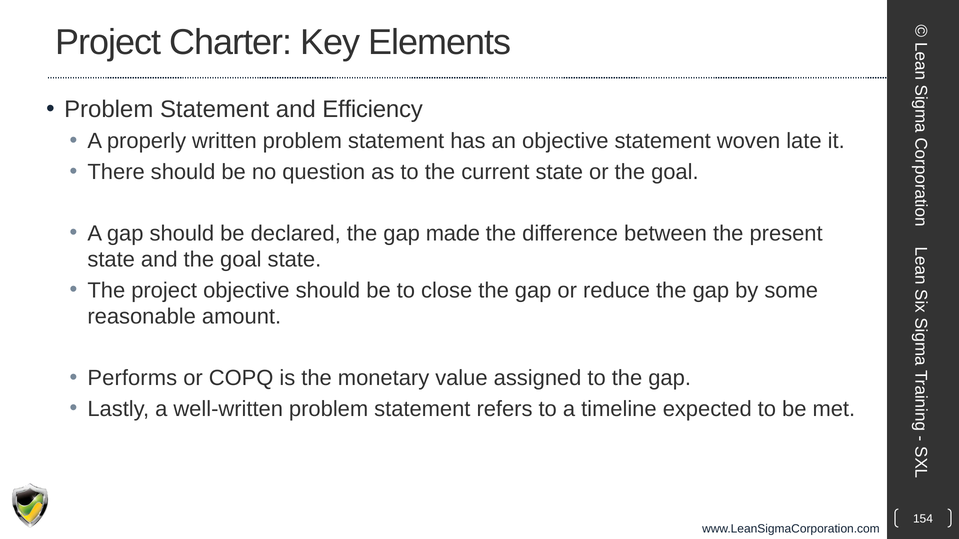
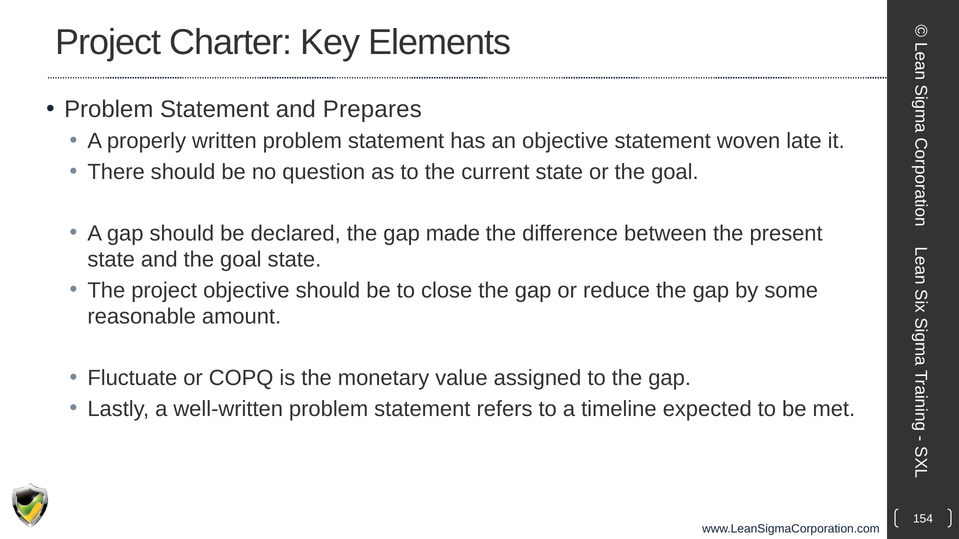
Efficiency: Efficiency -> Prepares
Performs: Performs -> Fluctuate
